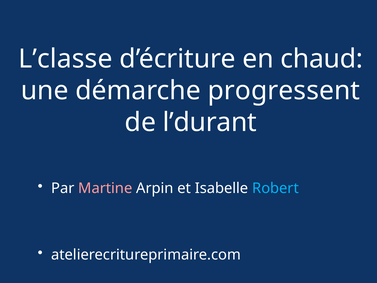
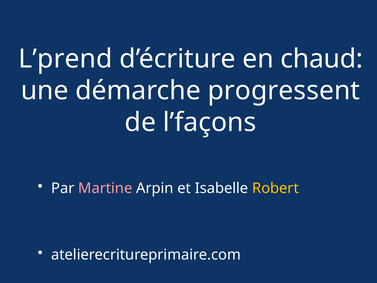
L’classe: L’classe -> L’prend
l’durant: l’durant -> l’façons
Robert colour: light blue -> yellow
